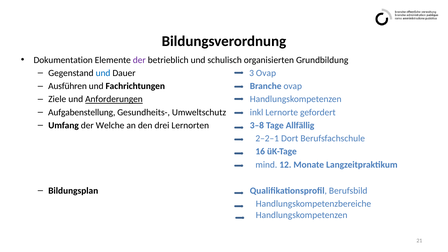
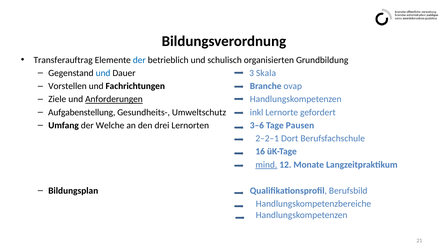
Dokumentation: Dokumentation -> Transferauftrag
der at (139, 60) colour: purple -> blue
3 Ovap: Ovap -> Skala
Ausführen: Ausführen -> Vorstellen
3–8: 3–8 -> 3–6
Allfällig: Allfällig -> Pausen
mind underline: none -> present
